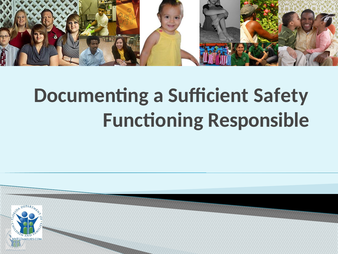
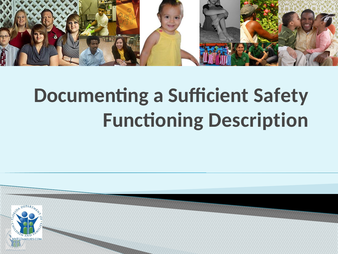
Responsible: Responsible -> Description
